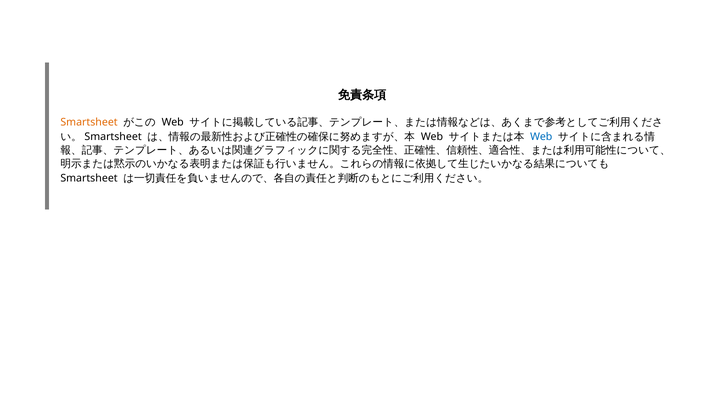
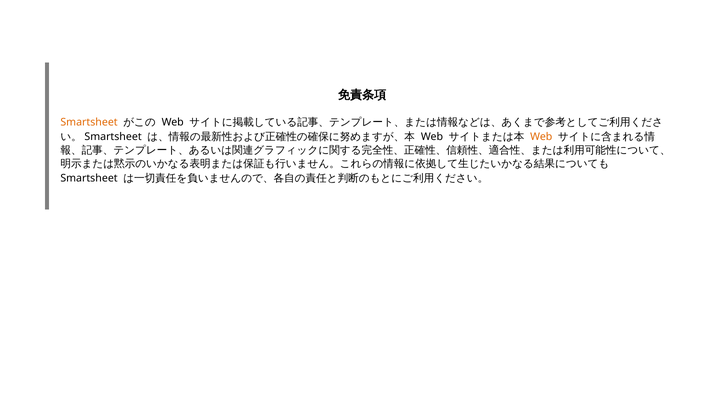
Web at (541, 137) colour: blue -> orange
